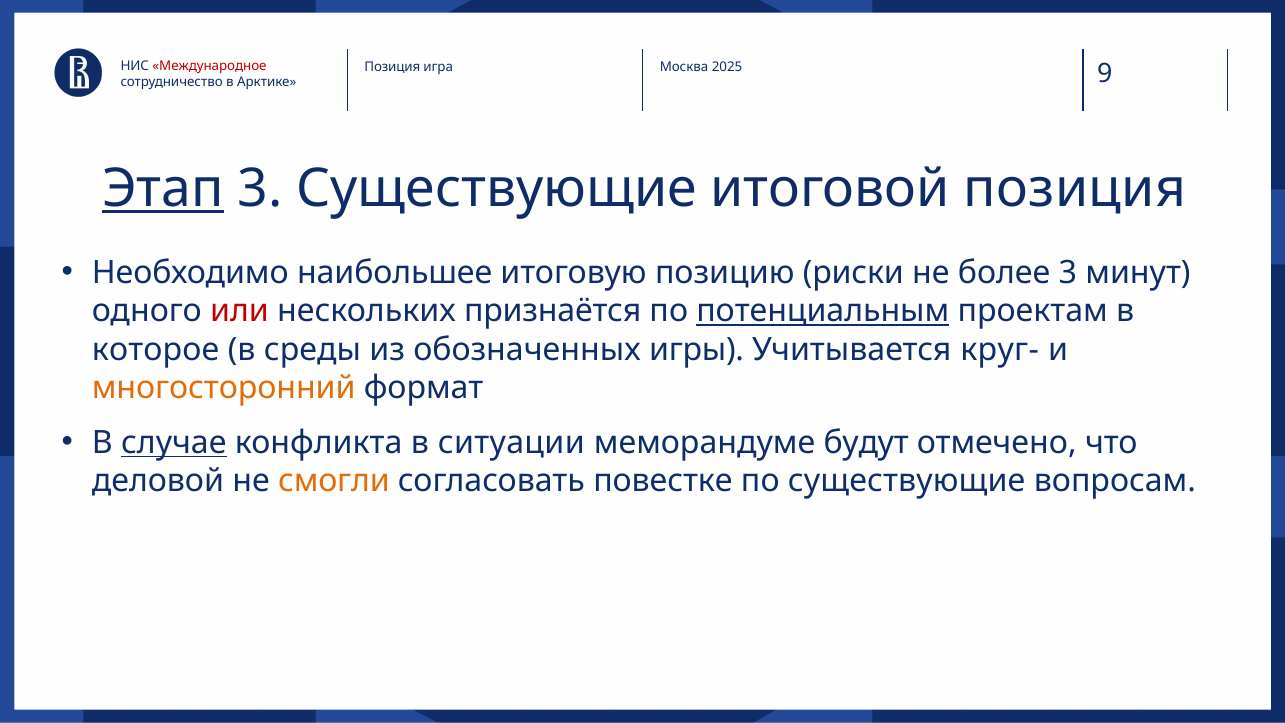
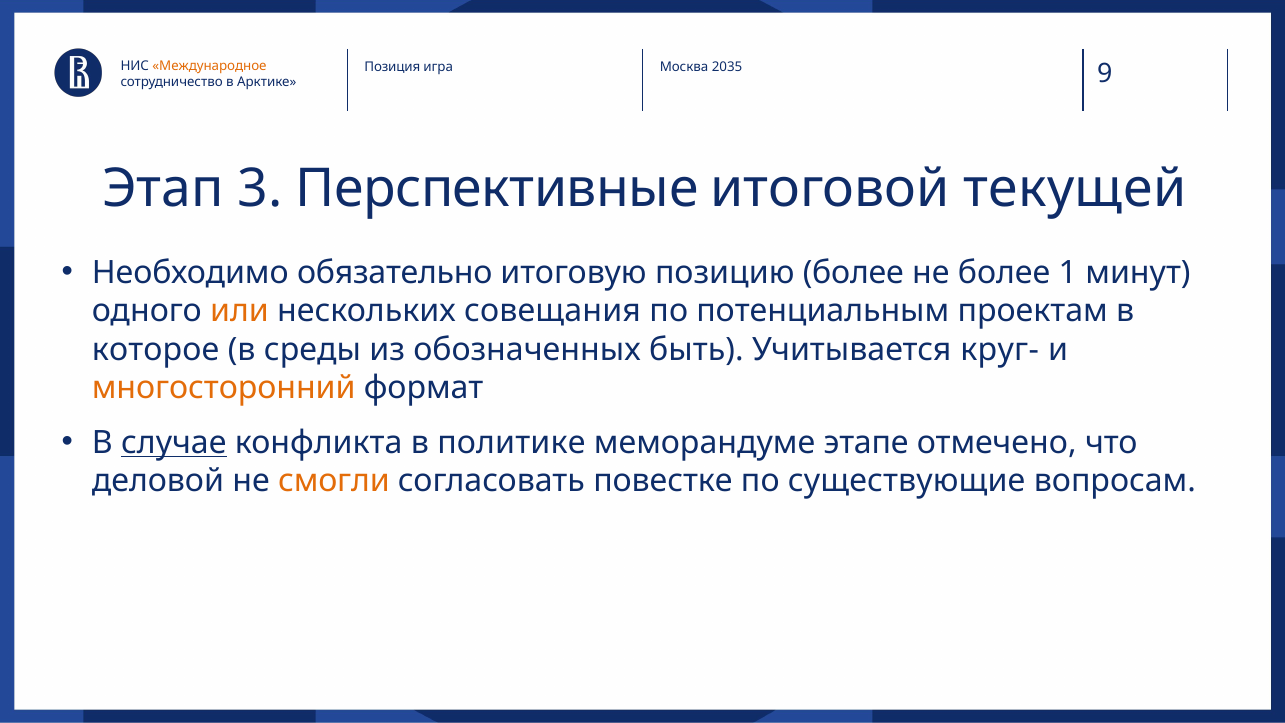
Международное colour: red -> orange
2025: 2025 -> 2035
Этап underline: present -> none
3 Существующие: Существующие -> Перспективные
итоговой позиция: позиция -> текущей
наибольшее: наибольшее -> обязательно
позицию риски: риски -> более
более 3: 3 -> 1
или colour: red -> orange
признаётся: признаётся -> совещания
потенциальным underline: present -> none
игры: игры -> быть
ситуации: ситуации -> политике
будут: будут -> этапе
